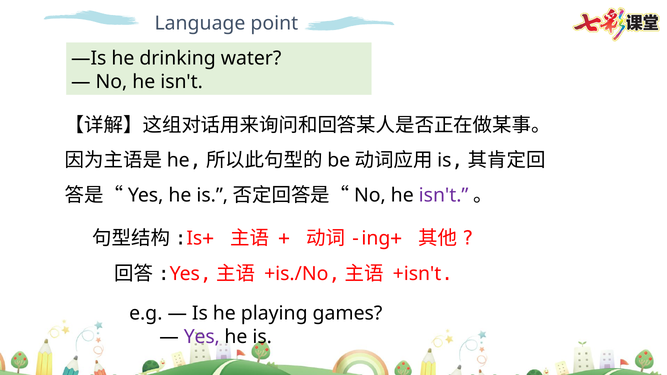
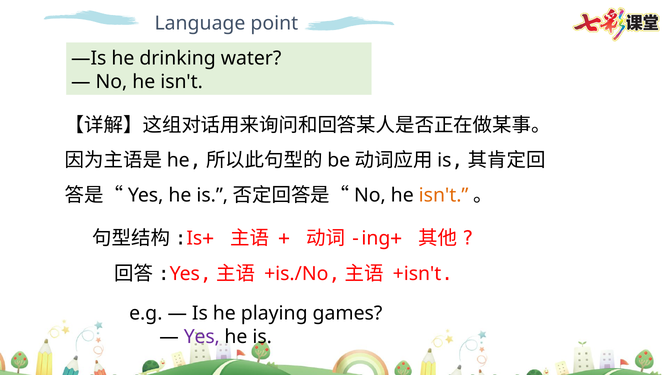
isn't at (444, 195) colour: purple -> orange
